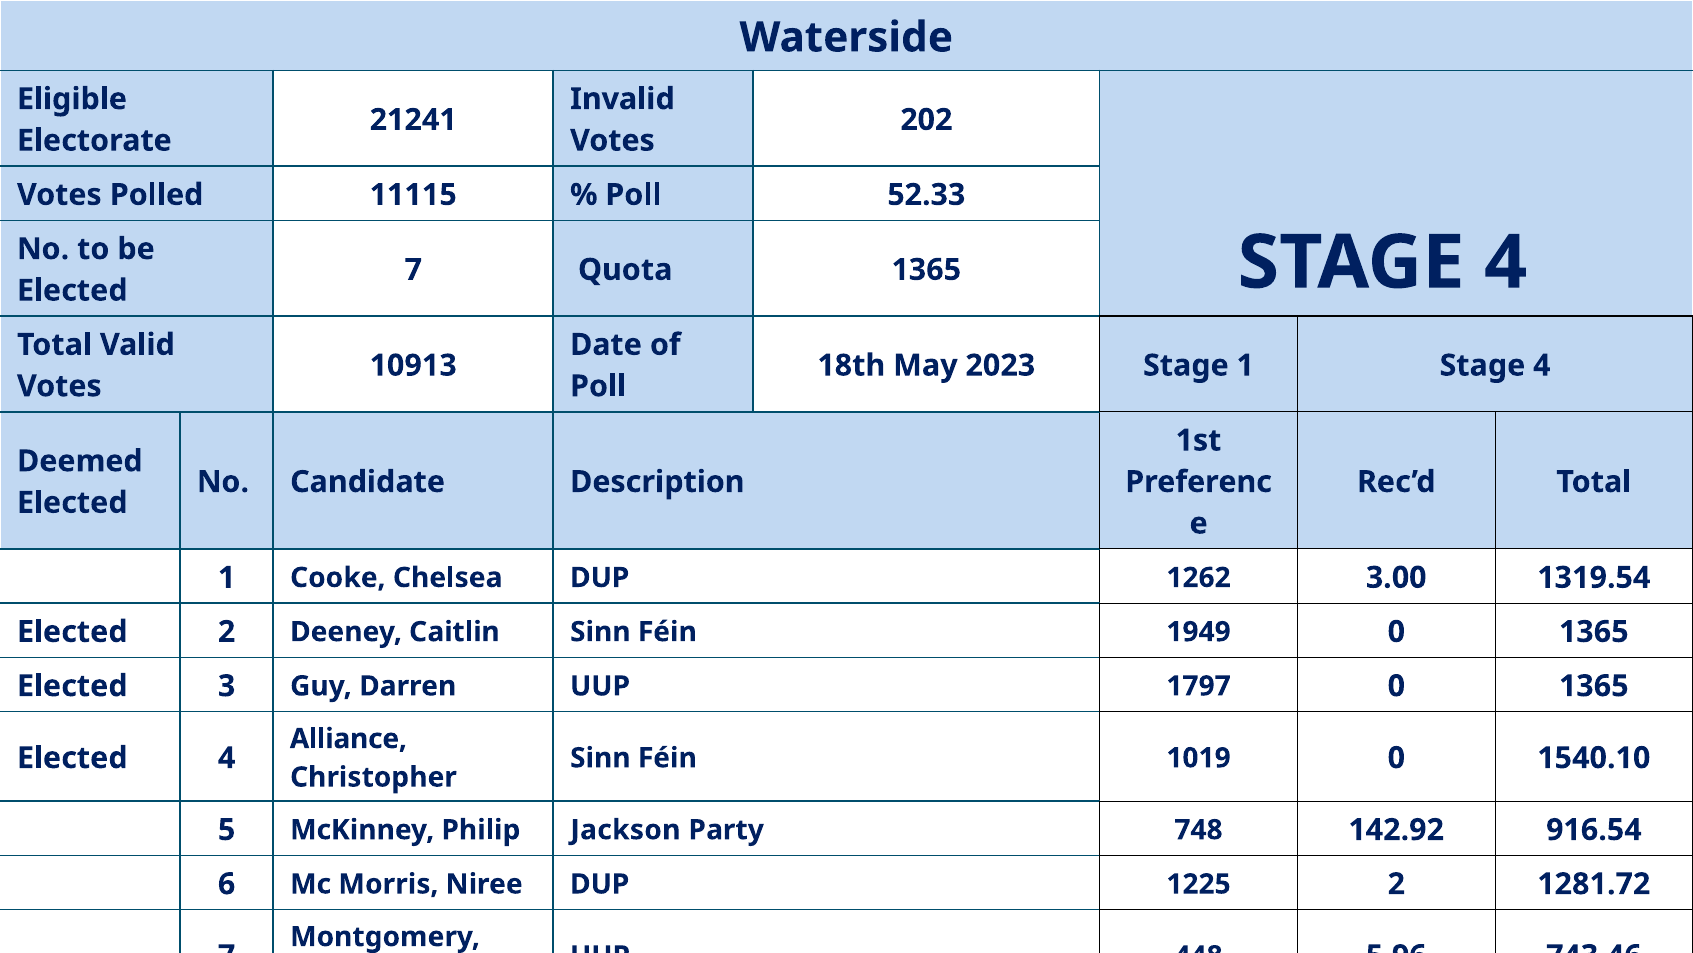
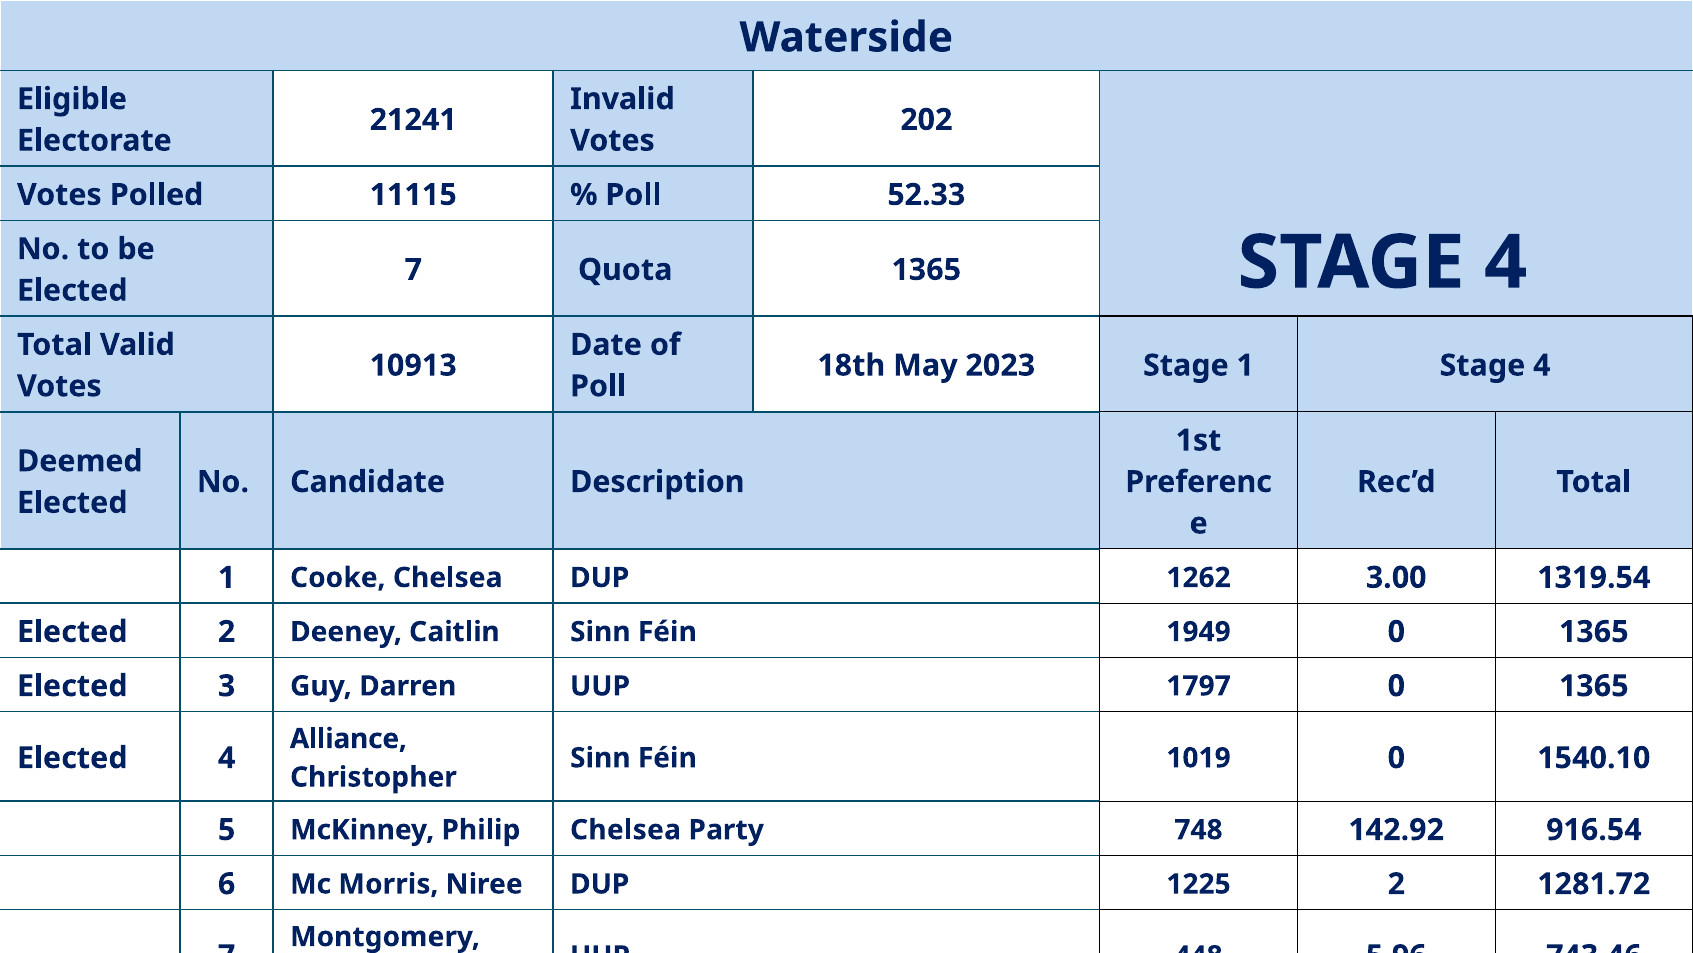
Philip Jackson: Jackson -> Chelsea
